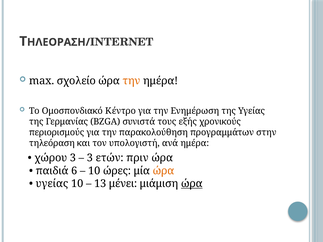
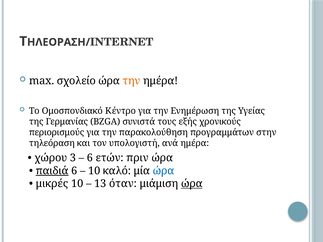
3 at (90, 158): 3 -> 6
παιδιά underline: none -> present
ώρες: ώρες -> καλό
ώρα at (163, 171) colour: orange -> blue
υγείας at (52, 184): υγείας -> μικρές
μένει: μένει -> όταν
